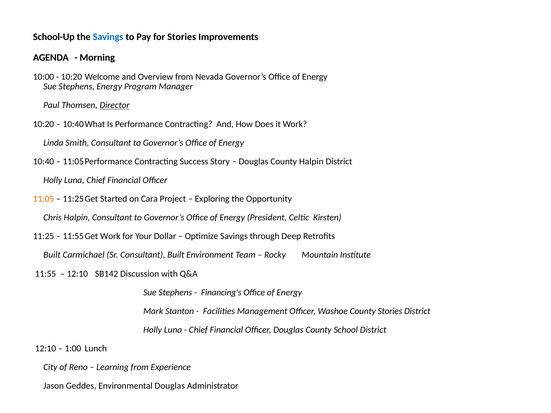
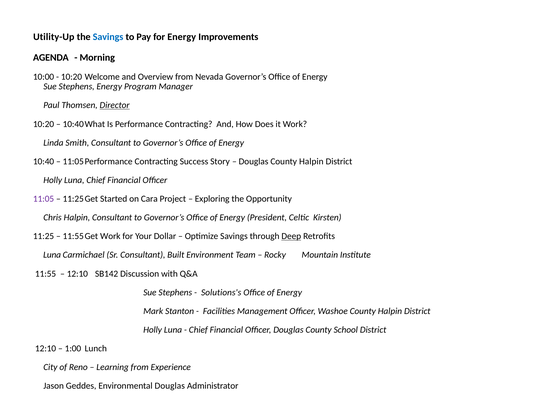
School-Up: School-Up -> Utility-Up
for Stories: Stories -> Energy
11:05 colour: orange -> purple
Deep underline: none -> present
Built at (52, 255): Built -> Luna
Financing's: Financing's -> Solutions's
Washoe County Stories: Stories -> Halpin
